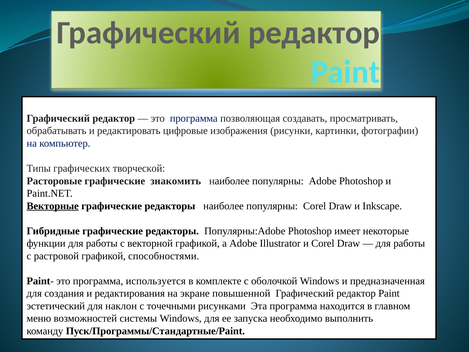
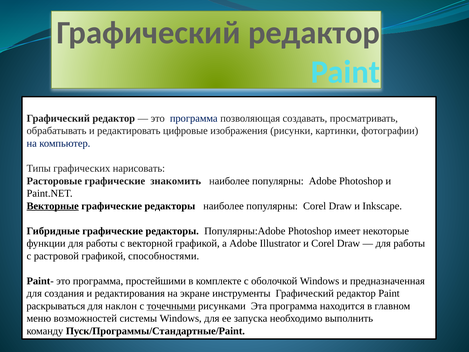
творческой: творческой -> нарисовать
используется: используется -> простейшими
повышенной: повышенной -> инструменты
эстетический: эстетический -> раскрываться
точечными underline: none -> present
